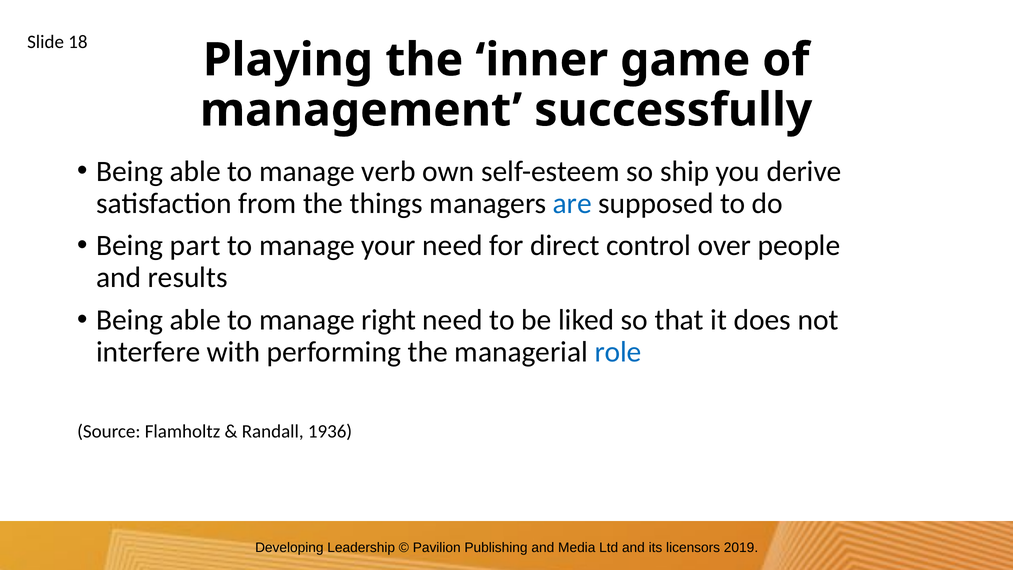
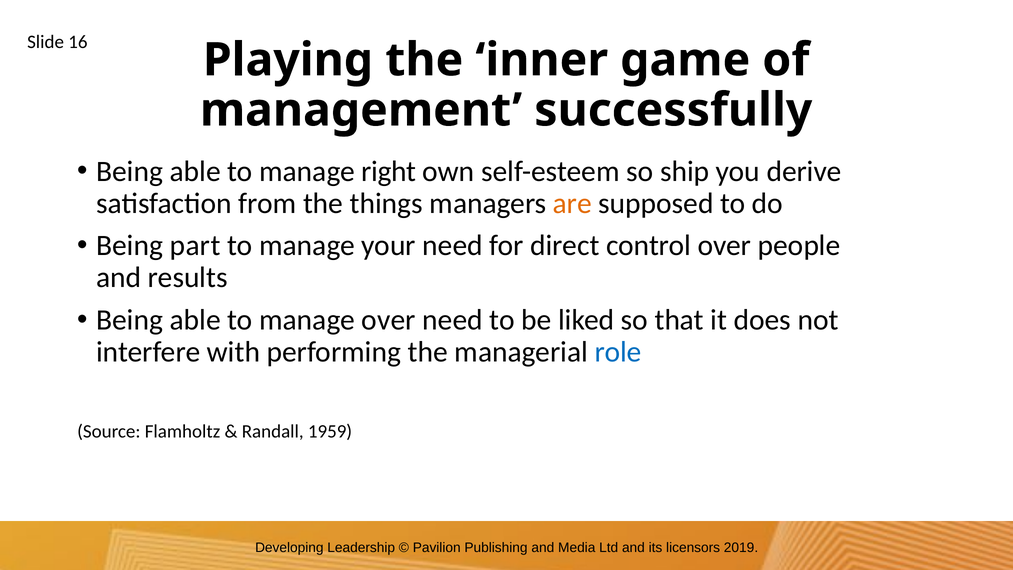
18: 18 -> 16
verb: verb -> right
are colour: blue -> orange
manage right: right -> over
1936: 1936 -> 1959
